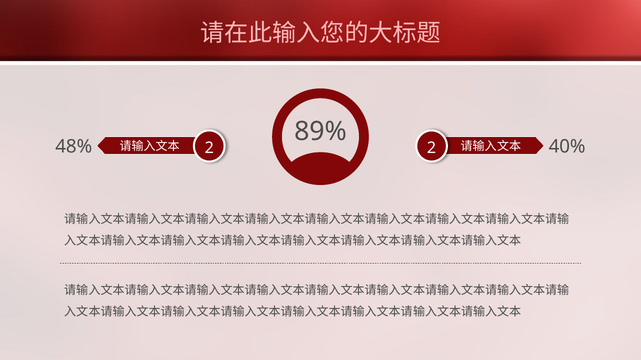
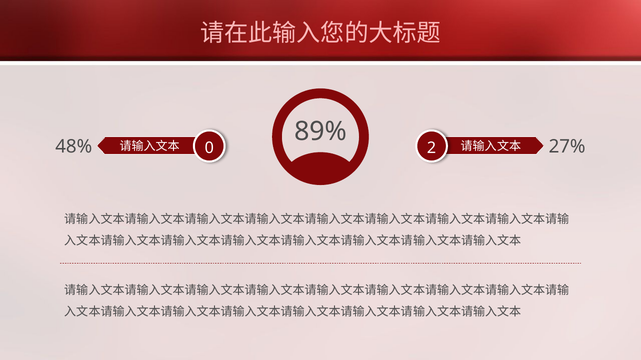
40%: 40% -> 27%
2 at (209, 148): 2 -> 0
